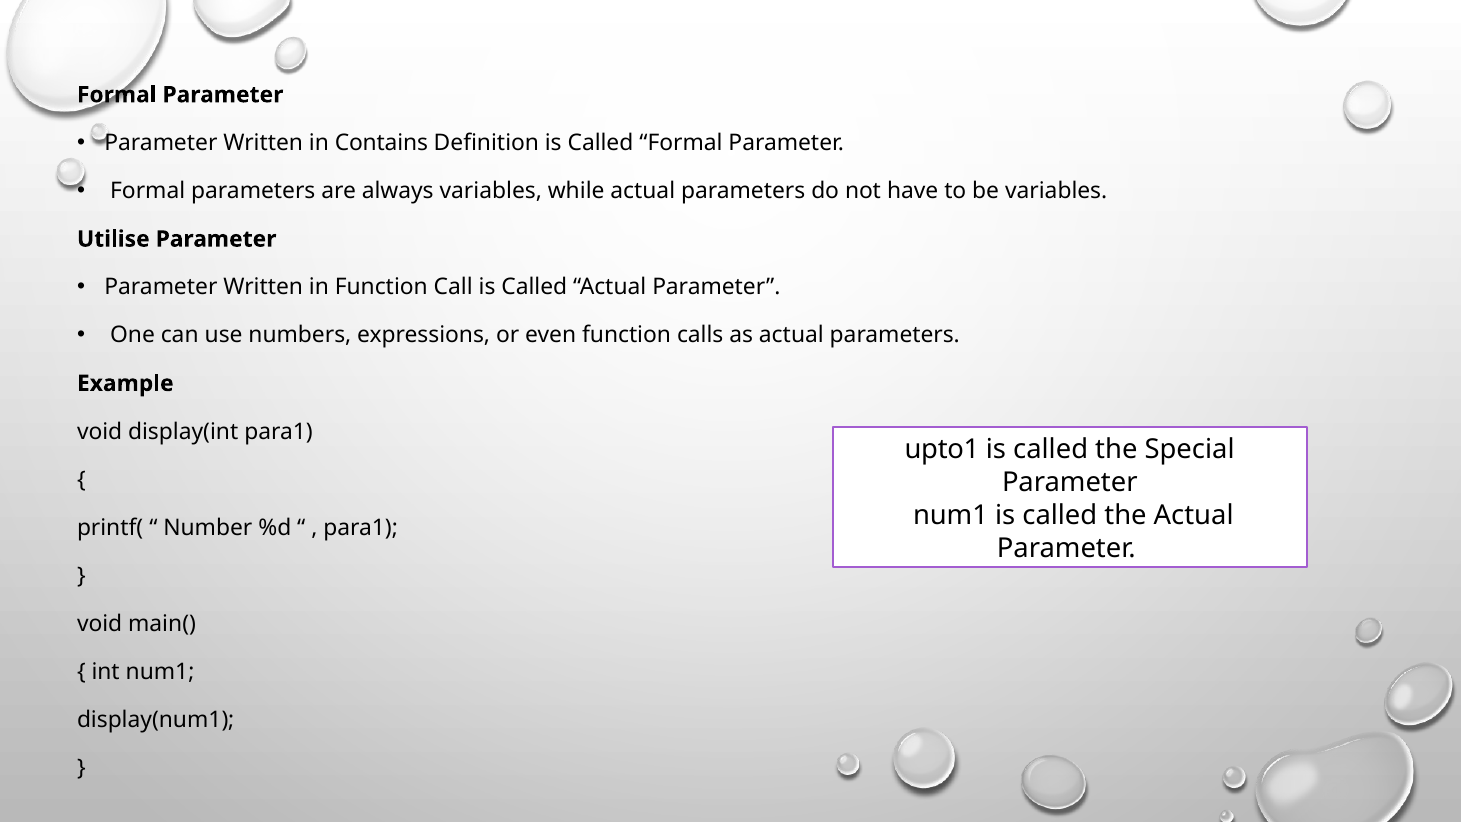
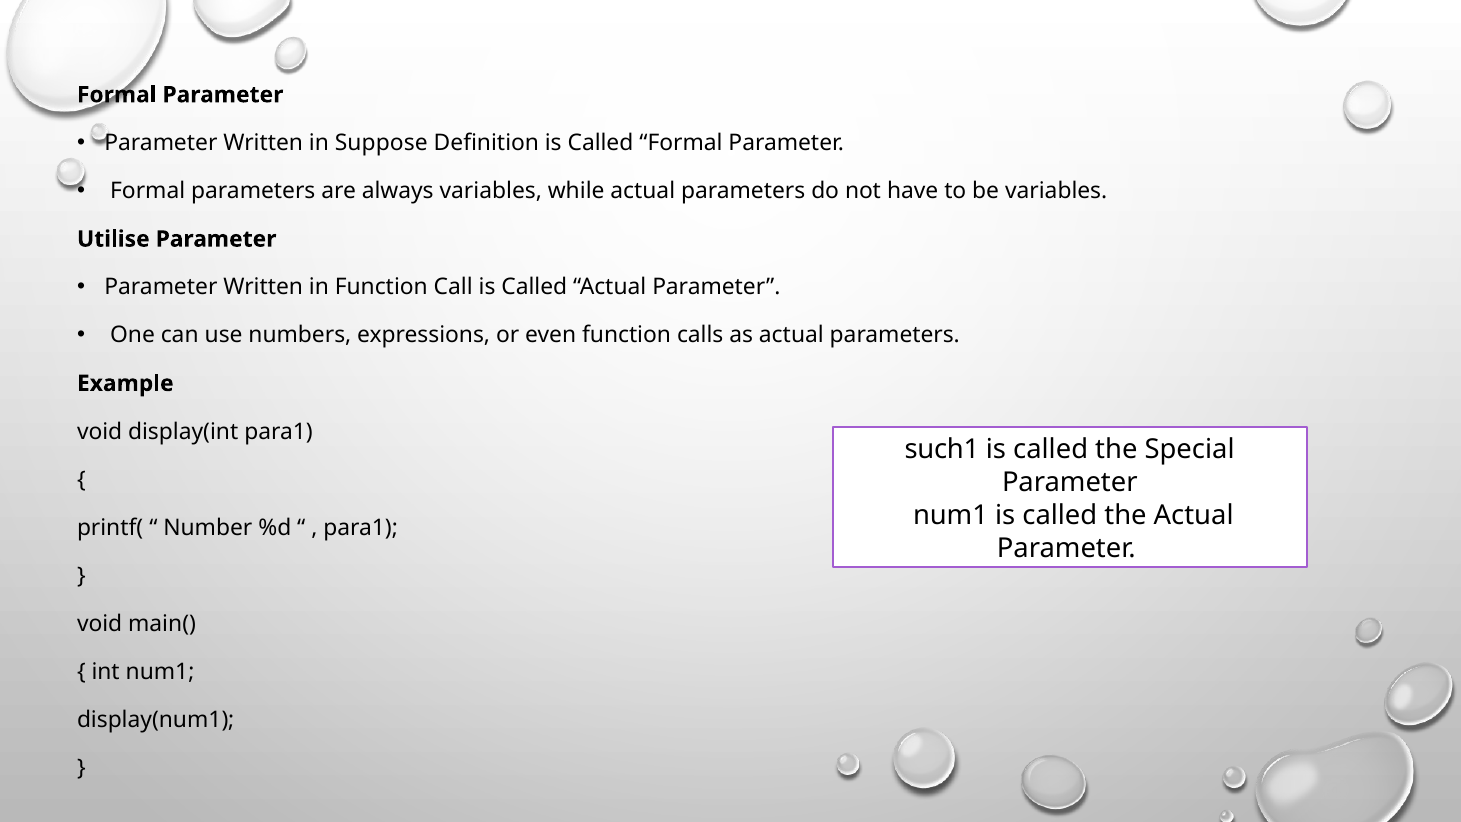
Contains: Contains -> Suppose
upto1: upto1 -> such1
